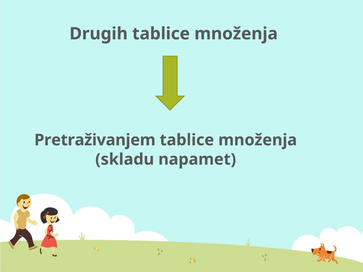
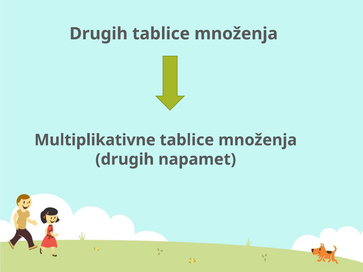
Pretraživanjem: Pretraživanjem -> Multiplikativne
skladu at (125, 159): skladu -> drugih
